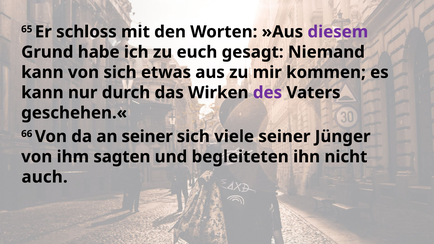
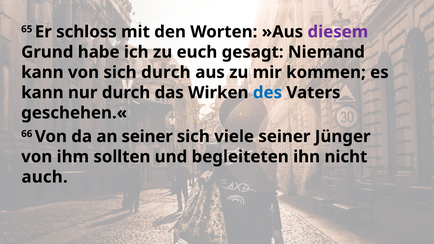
sich etwas: etwas -> durch
des colour: purple -> blue
sagten: sagten -> sollten
